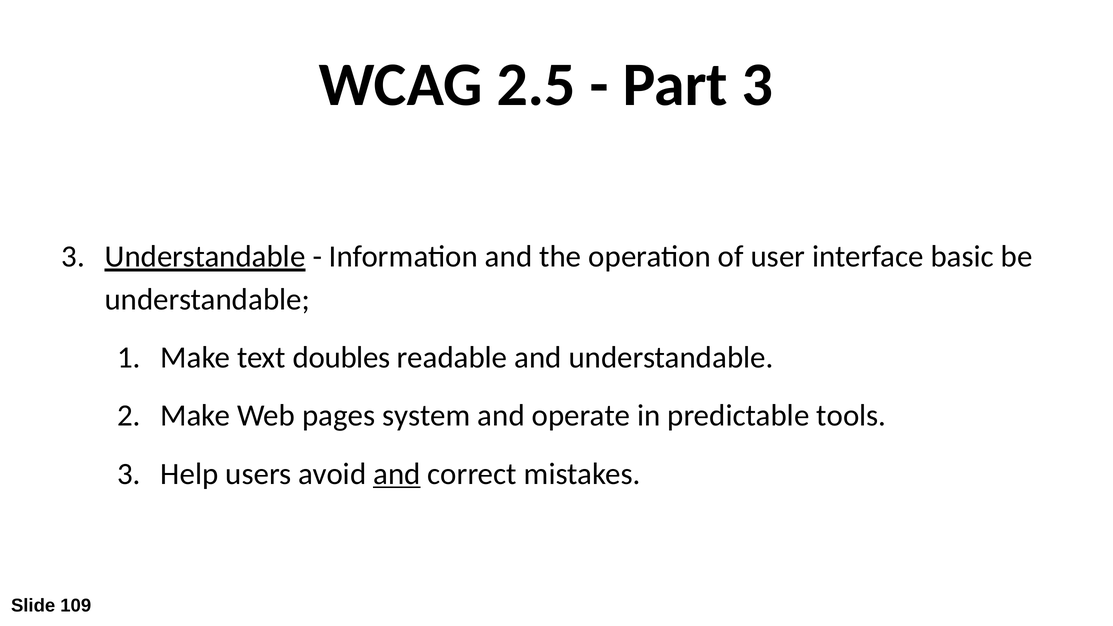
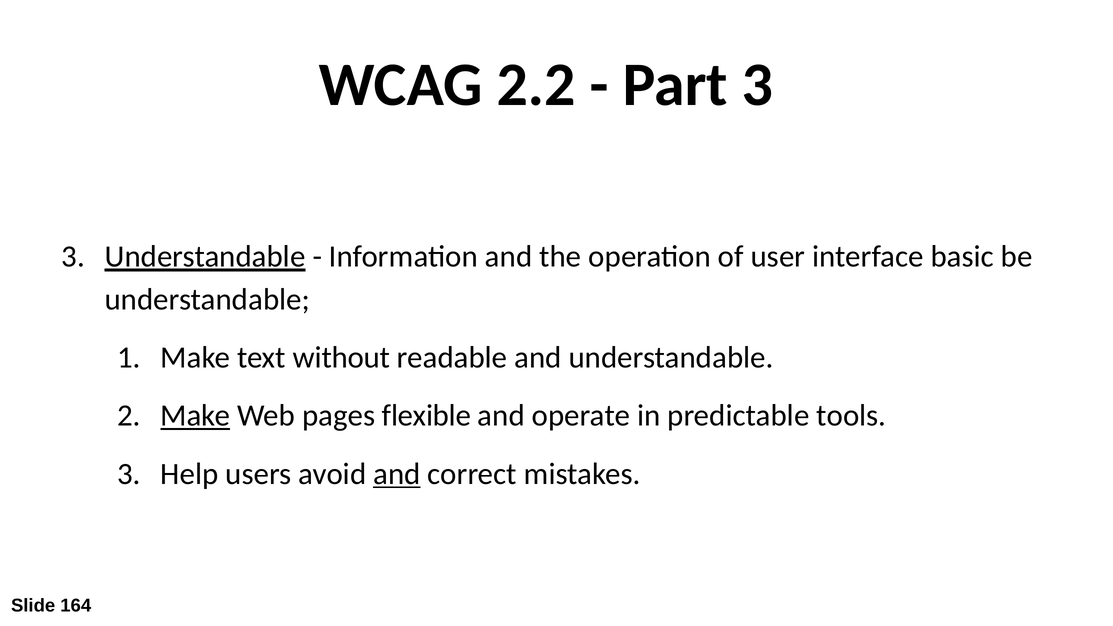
2.5: 2.5 -> 2.2
doubles: doubles -> without
Make at (195, 416) underline: none -> present
system: system -> flexible
109: 109 -> 164
